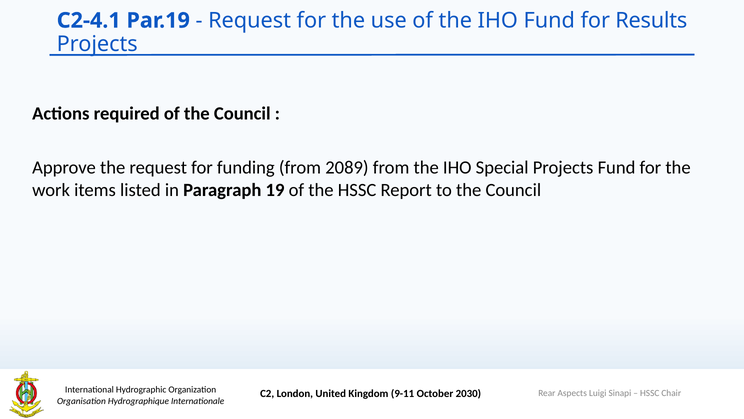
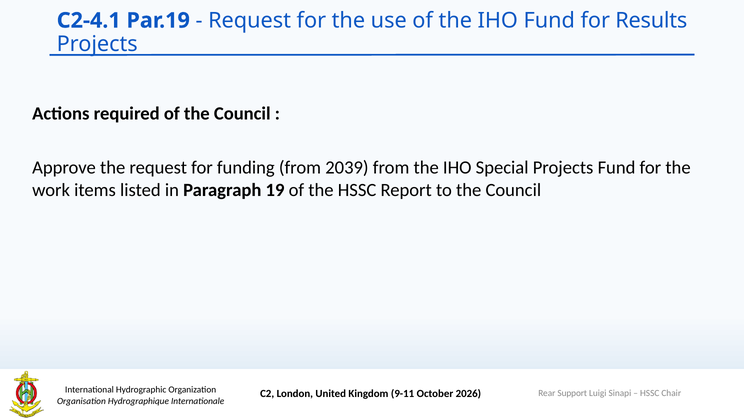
2089: 2089 -> 2039
2030: 2030 -> 2026
Aspects: Aspects -> Support
